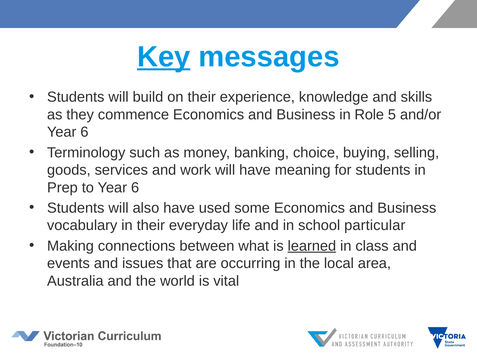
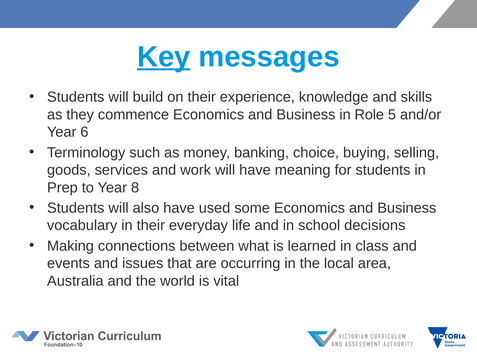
to Year 6: 6 -> 8
particular: particular -> decisions
learned underline: present -> none
